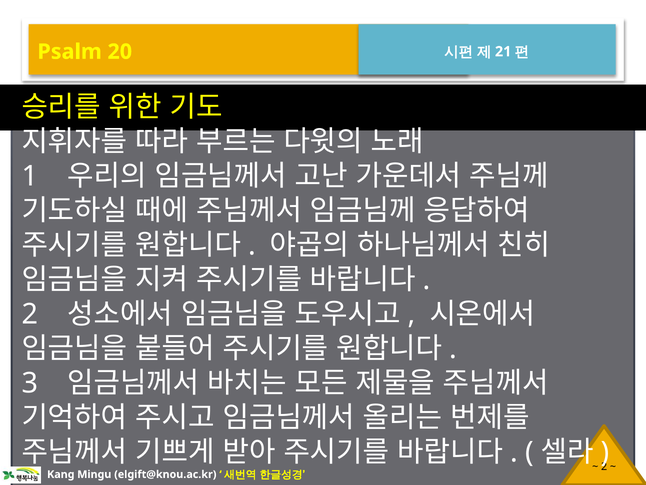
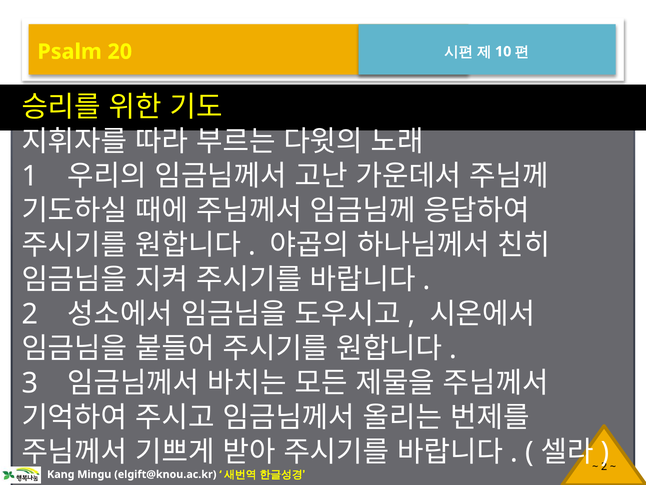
21: 21 -> 10
